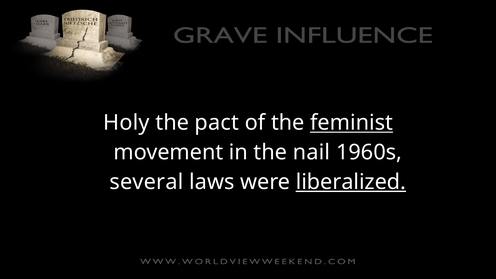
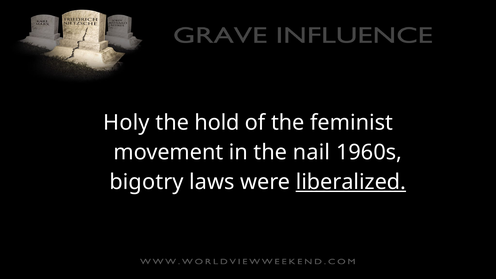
pact: pact -> hold
feminist underline: present -> none
several: several -> bigotry
